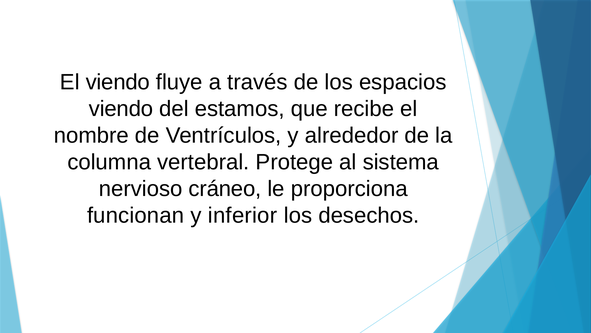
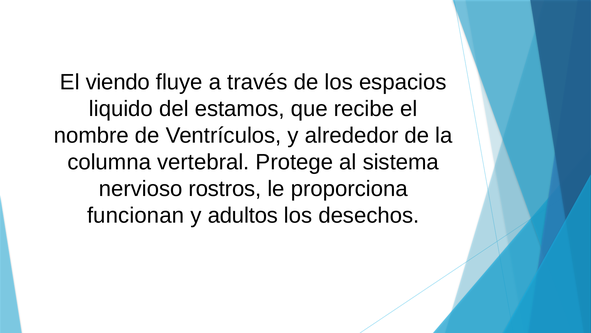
viendo at (121, 109): viendo -> liquido
cráneo: cráneo -> rostros
inferior: inferior -> adultos
